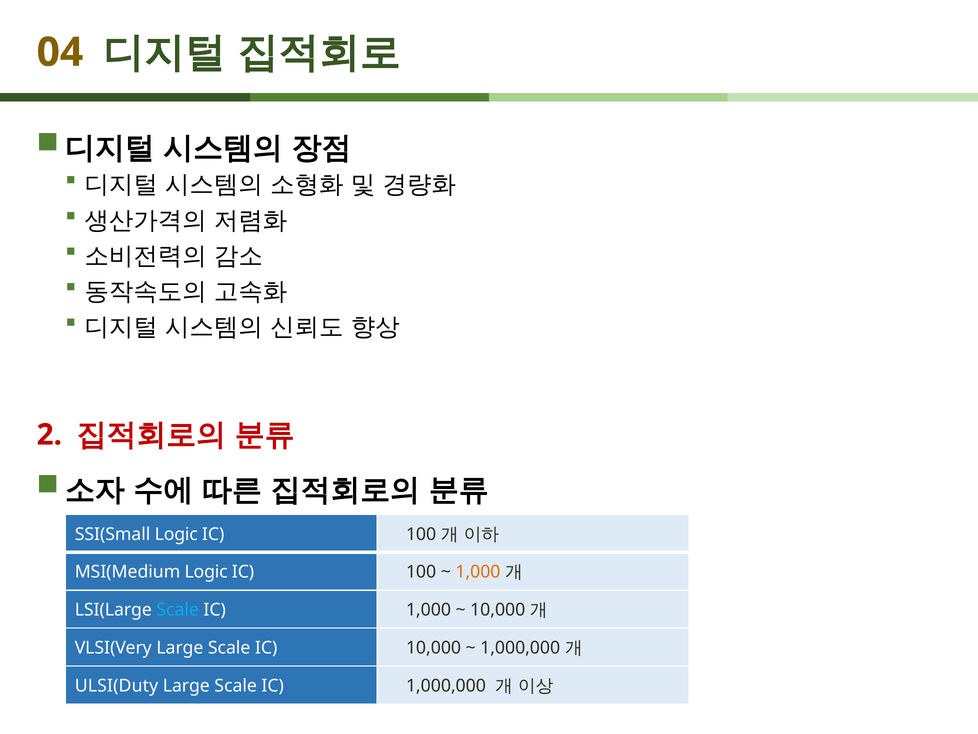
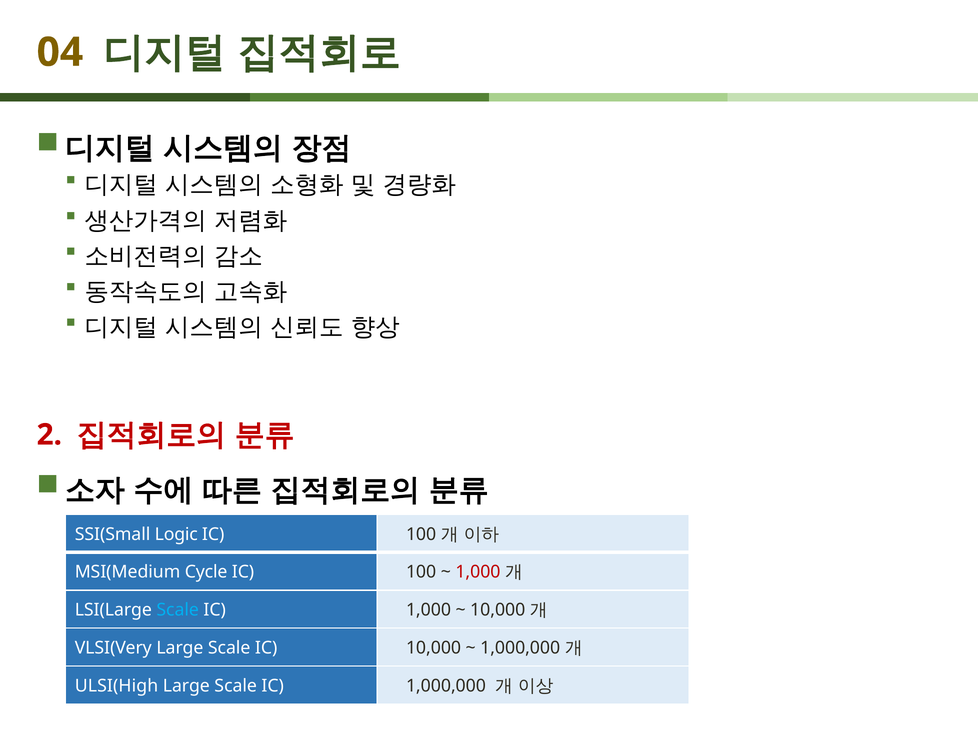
MSI(Medium Logic: Logic -> Cycle
1,000 at (478, 572) colour: orange -> red
ULSI(Duty: ULSI(Duty -> ULSI(High
